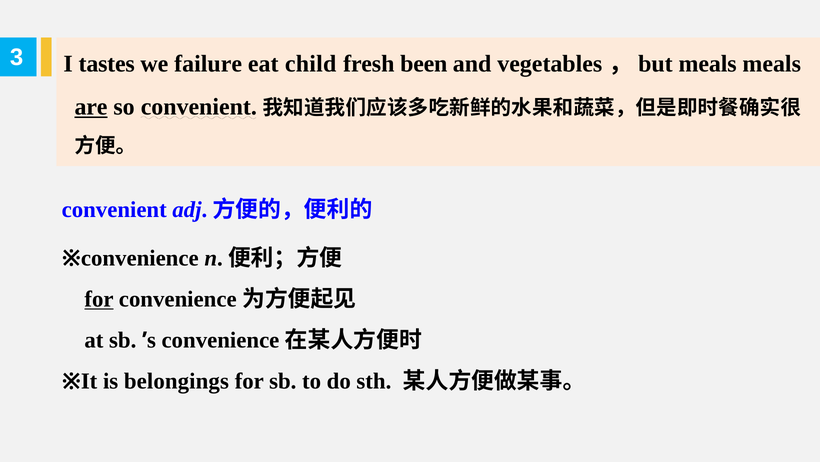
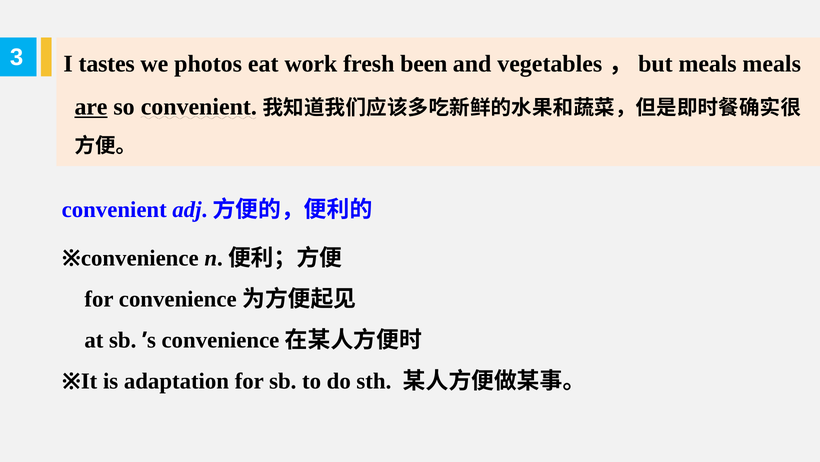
failure: failure -> photos
child: child -> work
for at (99, 299) underline: present -> none
belongings: belongings -> adaptation
